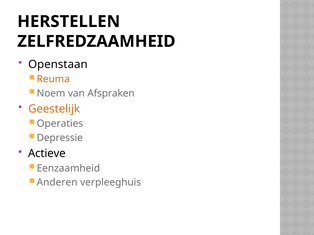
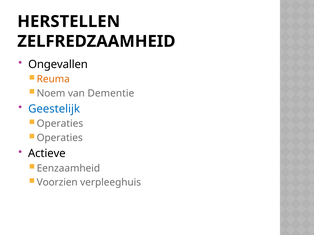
Openstaan: Openstaan -> Ongevallen
Afspraken: Afspraken -> Dementie
Geestelijk colour: orange -> blue
Depressie at (60, 138): Depressie -> Operaties
Anderen: Anderen -> Voorzien
